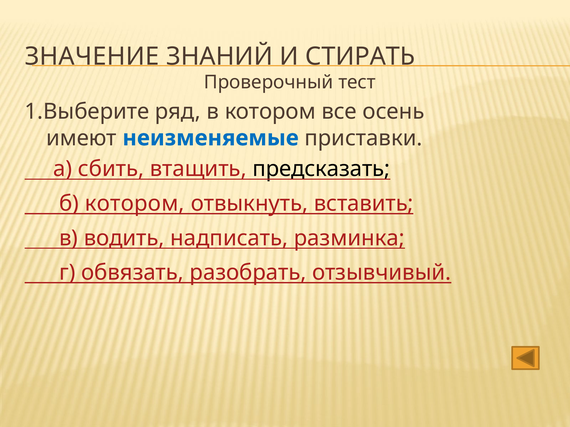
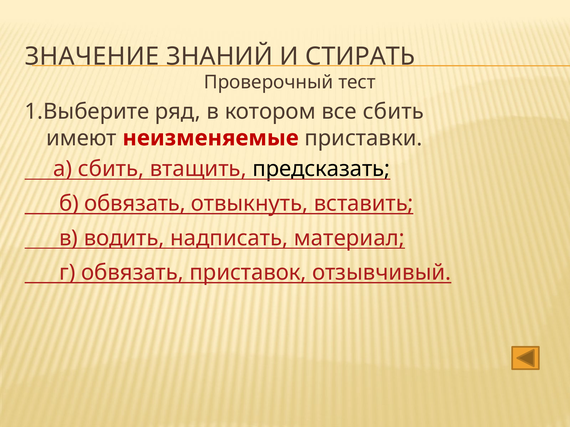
все осень: осень -> сбить
неизменяемые colour: blue -> red
б котором: котором -> обвязать
разминка: разминка -> материал
разобрать: разобрать -> приставок
